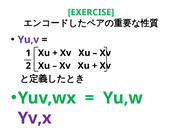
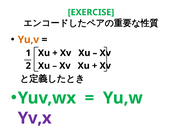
Yu,v colour: purple -> orange
